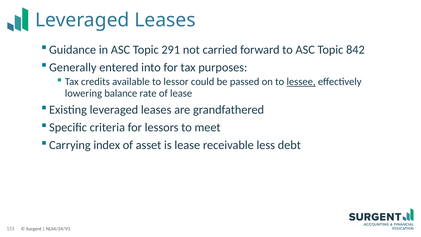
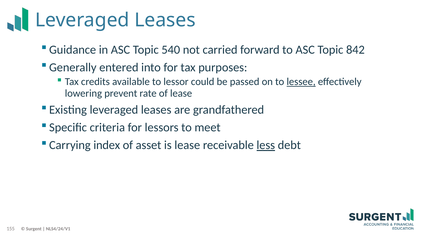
291: 291 -> 540
balance: balance -> prevent
less underline: none -> present
